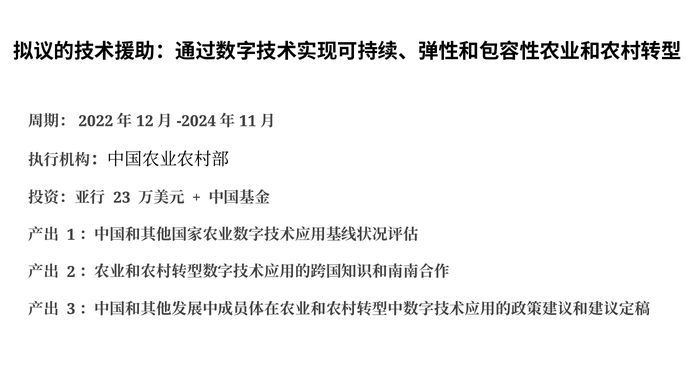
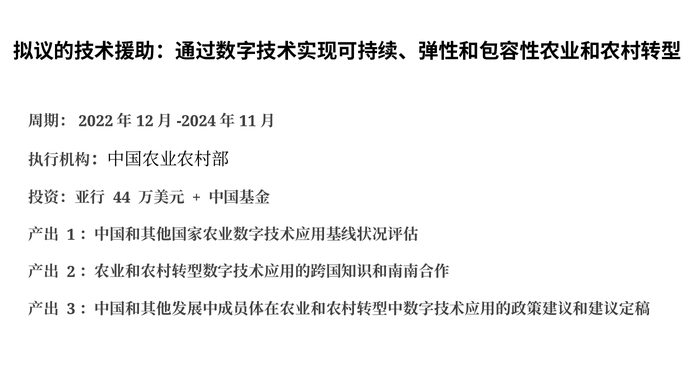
23: 23 -> 44
